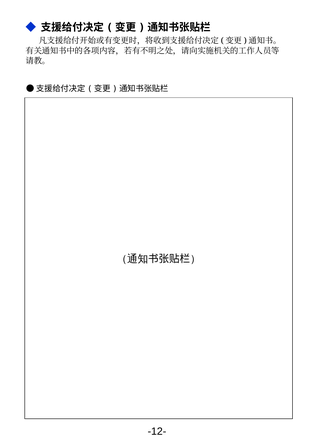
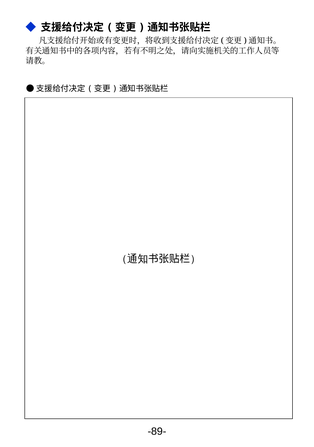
-12-: -12- -> -89-
